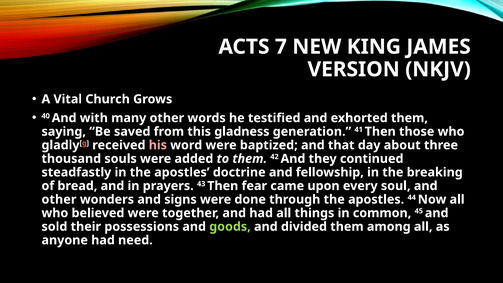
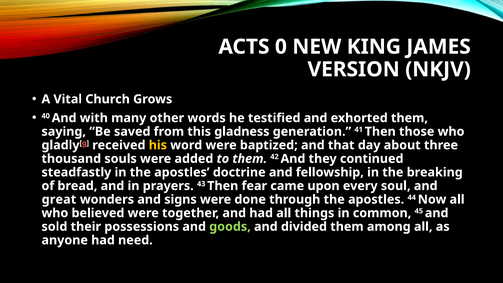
7: 7 -> 0
his colour: pink -> yellow
other at (59, 199): other -> great
